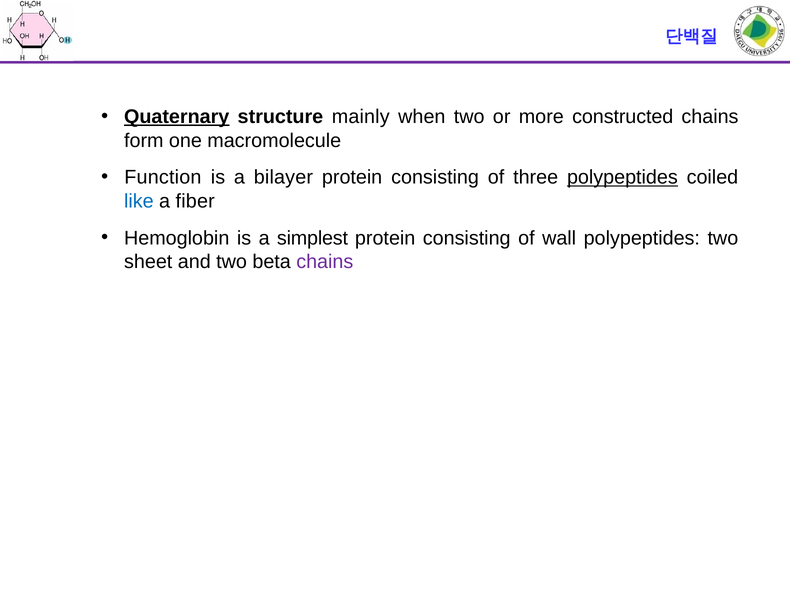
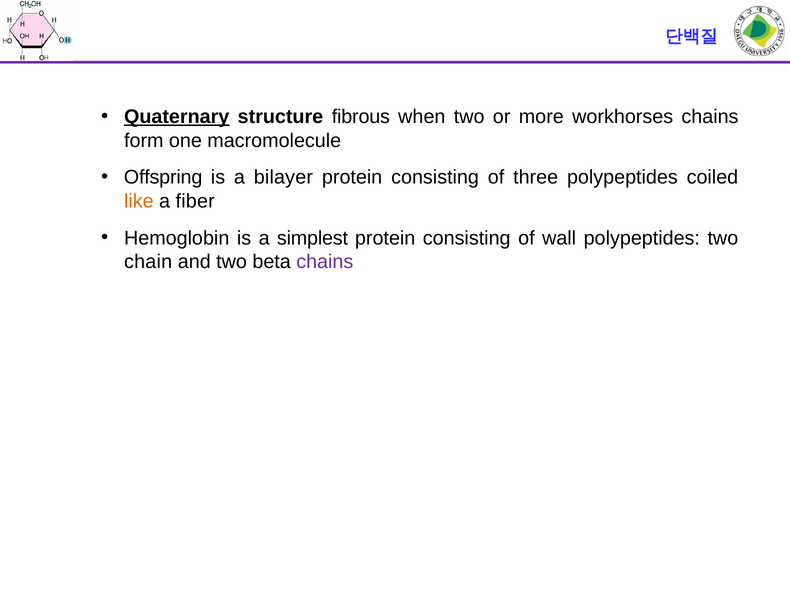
mainly: mainly -> fibrous
constructed: constructed -> workhorses
Function: Function -> Offspring
polypeptides at (622, 177) underline: present -> none
like colour: blue -> orange
sheet: sheet -> chain
